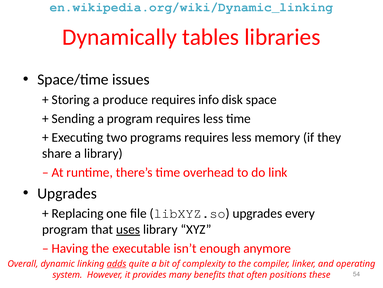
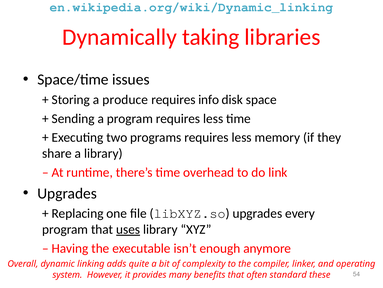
tables: tables -> taking
adds underline: present -> none
positions: positions -> standard
